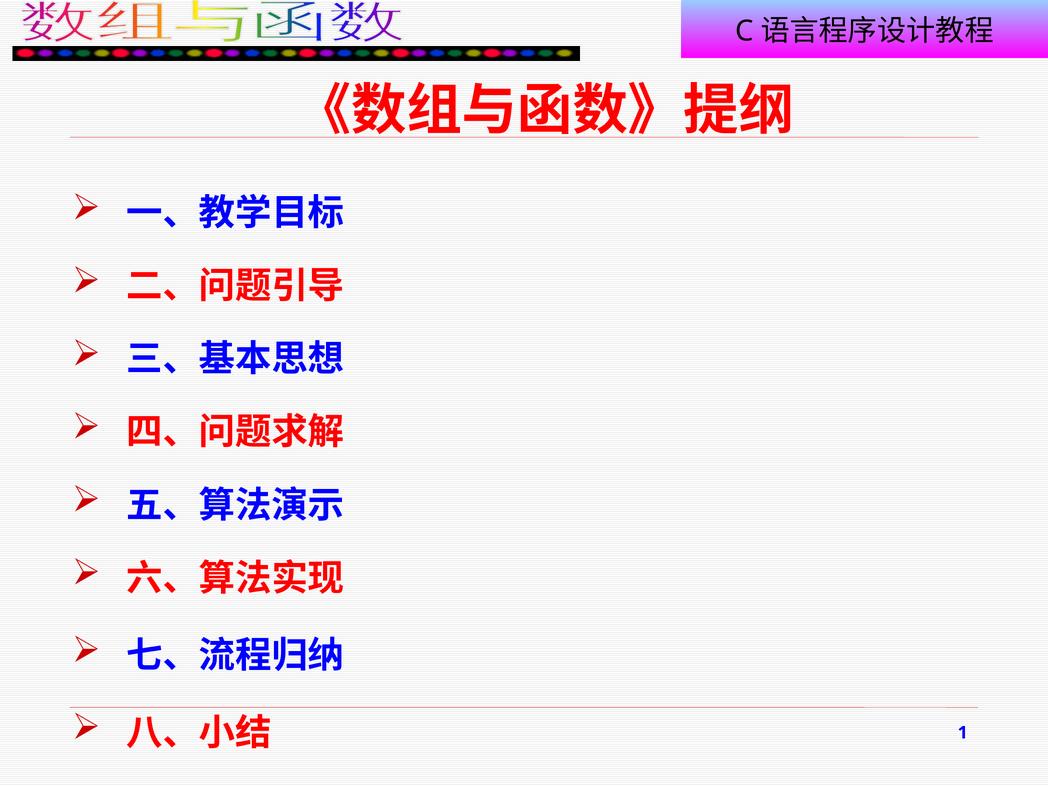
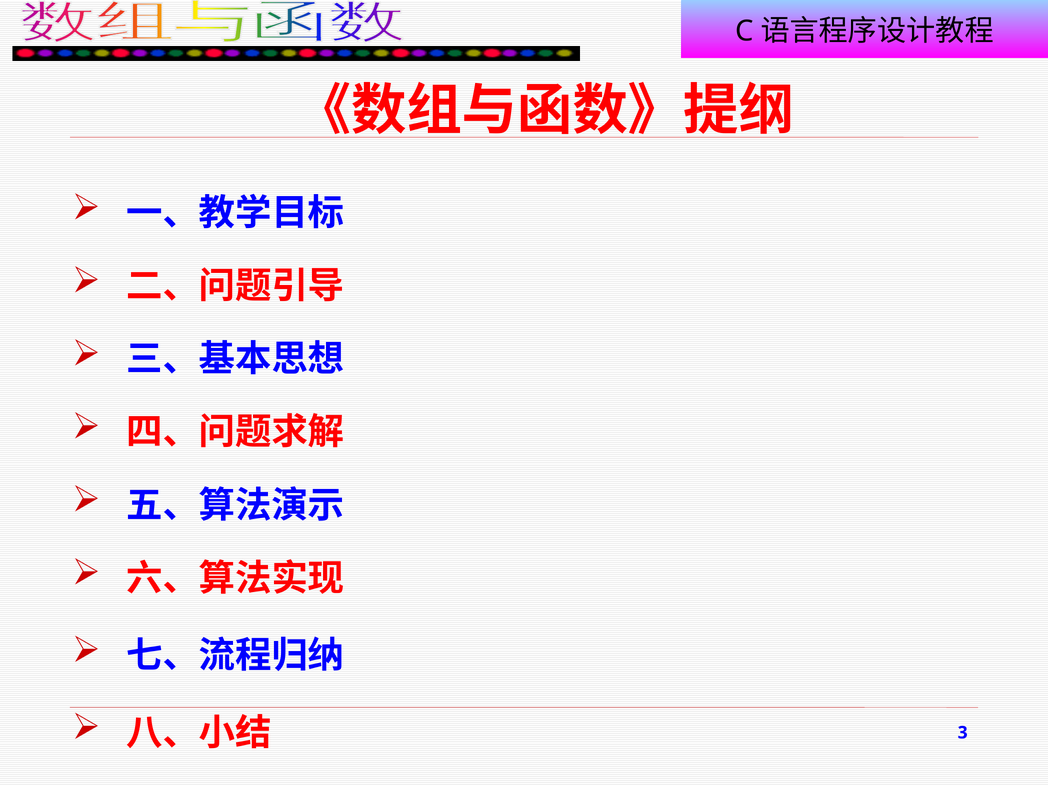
1: 1 -> 3
